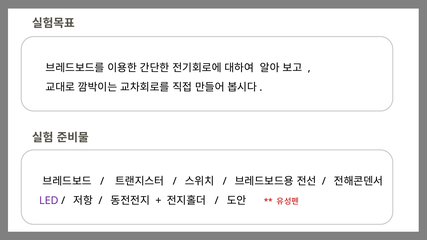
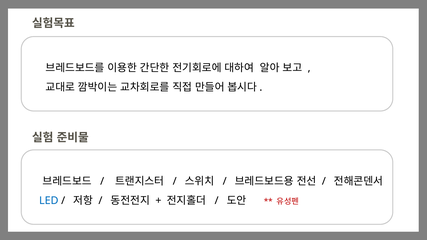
LED colour: purple -> blue
